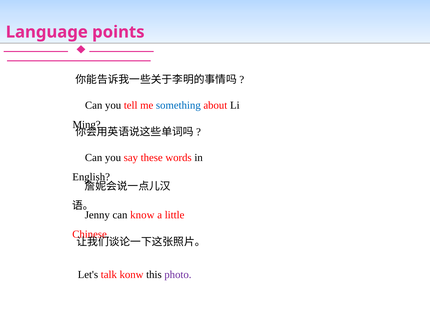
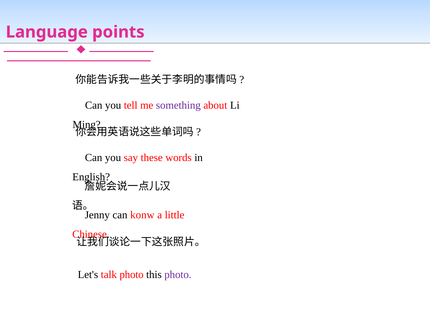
something colour: blue -> purple
know: know -> konw
talk konw: konw -> photo
